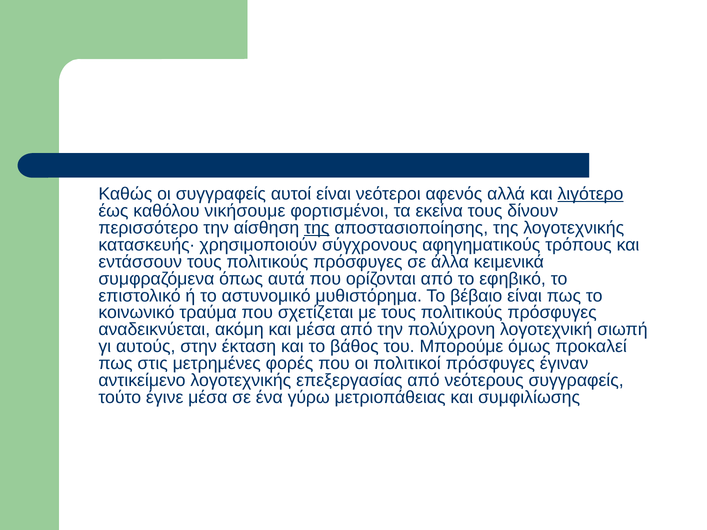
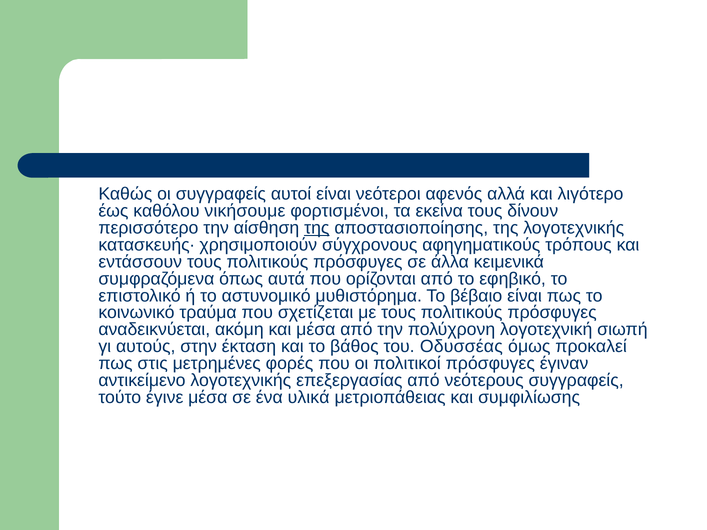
λιγότερο underline: present -> none
Μπορούμε: Μπορούμε -> Οδυσσέας
γύρω: γύρω -> υλικά
